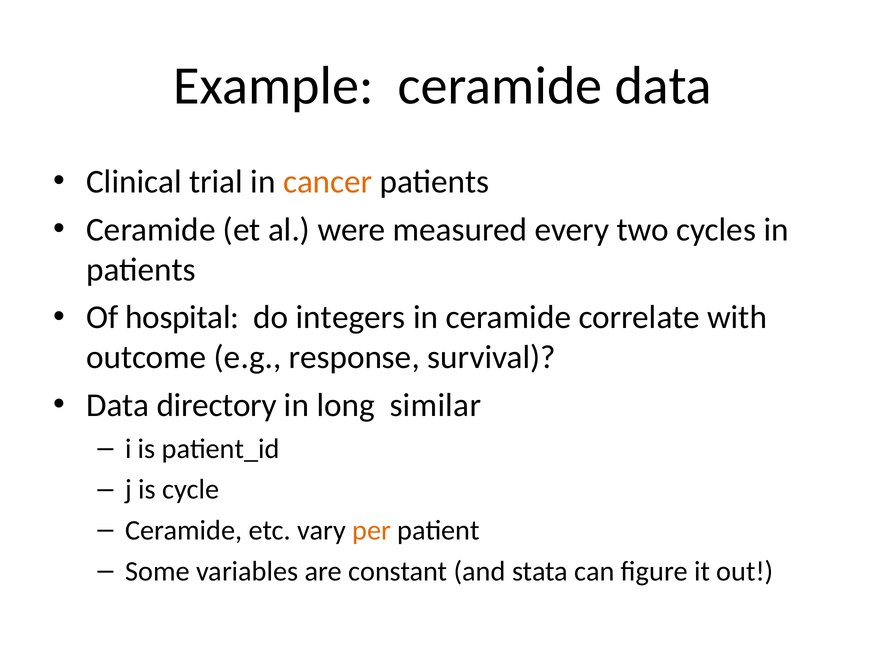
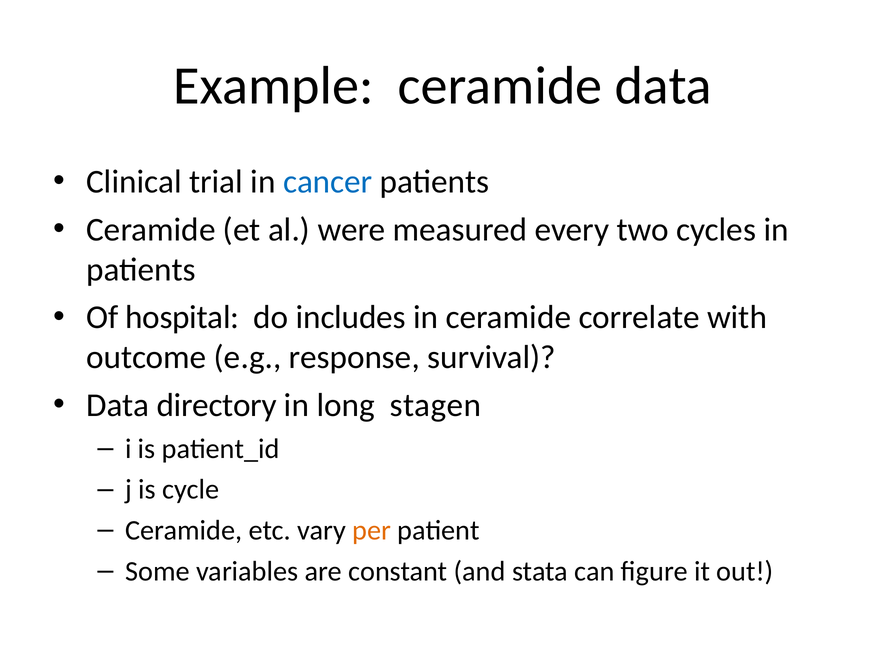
cancer colour: orange -> blue
integers: integers -> includes
similar: similar -> stagen
